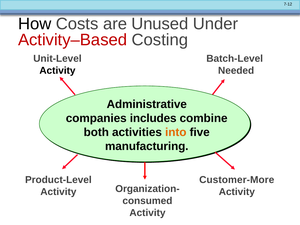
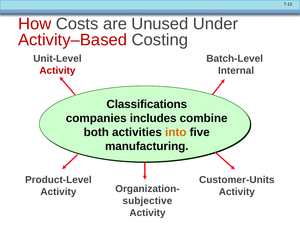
How colour: black -> red
Activity at (57, 71) colour: black -> red
Needed: Needed -> Internal
Administrative: Administrative -> Classifications
Customer-More: Customer-More -> Customer-Units
consumed: consumed -> subjective
